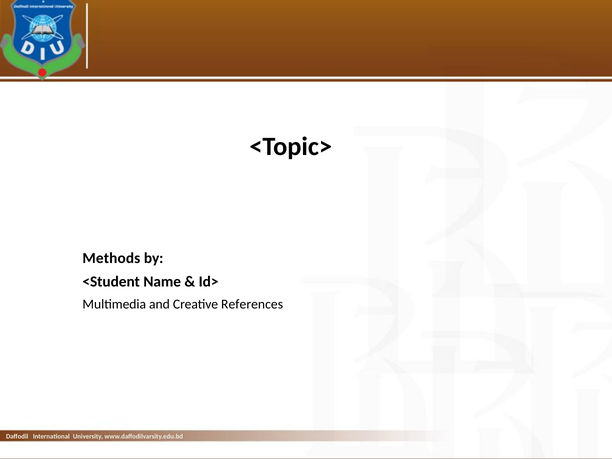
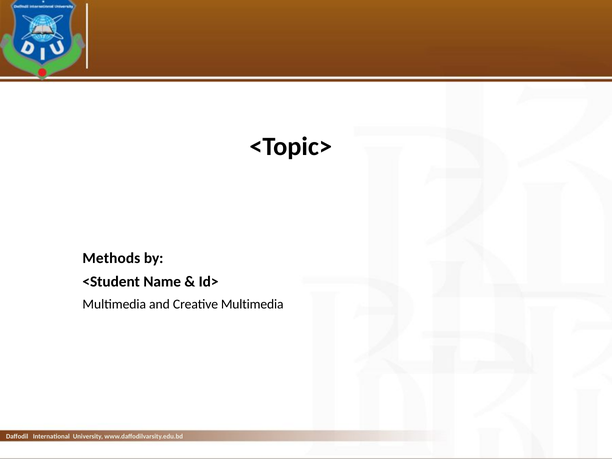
Creative References: References -> Multimedia
